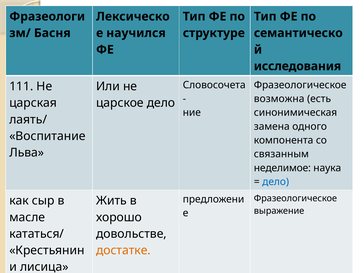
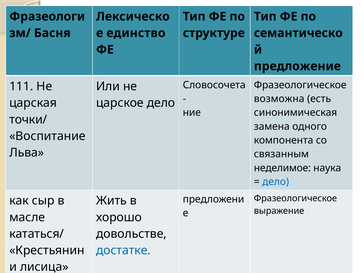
научился: научился -> единство
исследования: исследования -> предложение
лаять/: лаять/ -> точки/
достатке colour: orange -> blue
